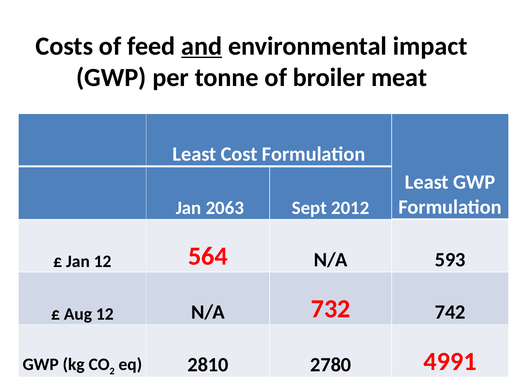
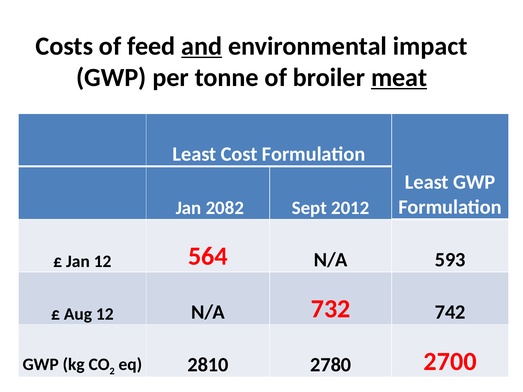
meat underline: none -> present
2063: 2063 -> 2082
4991: 4991 -> 2700
